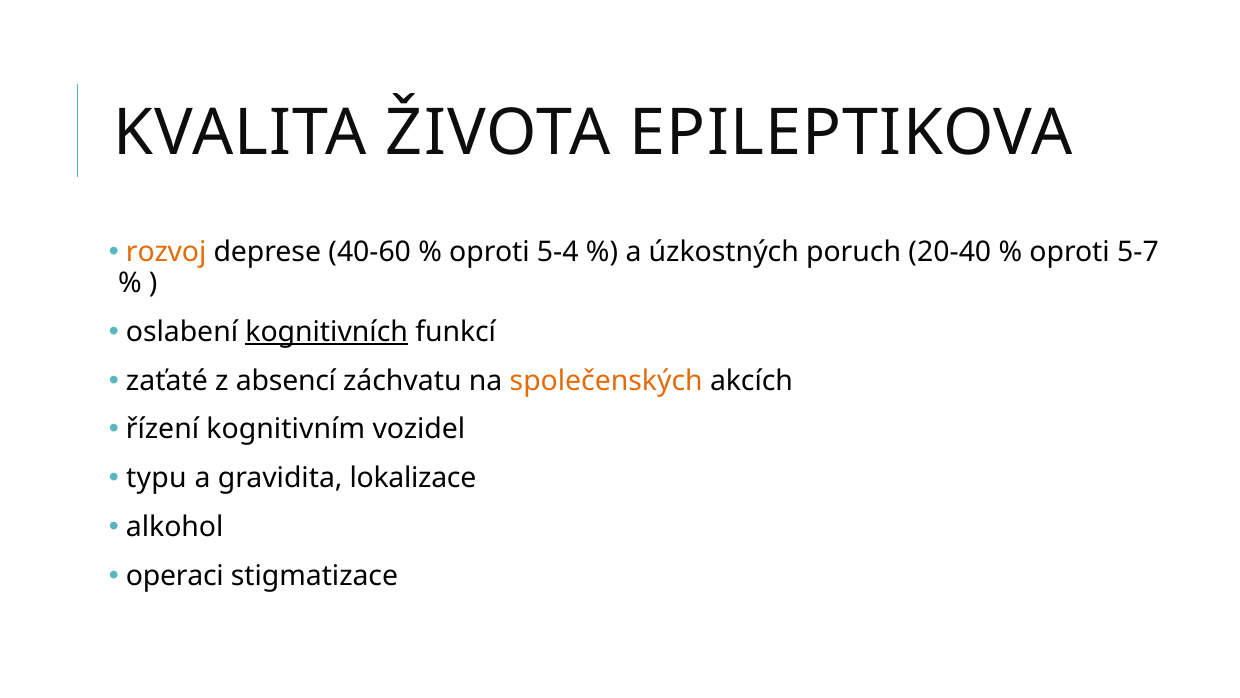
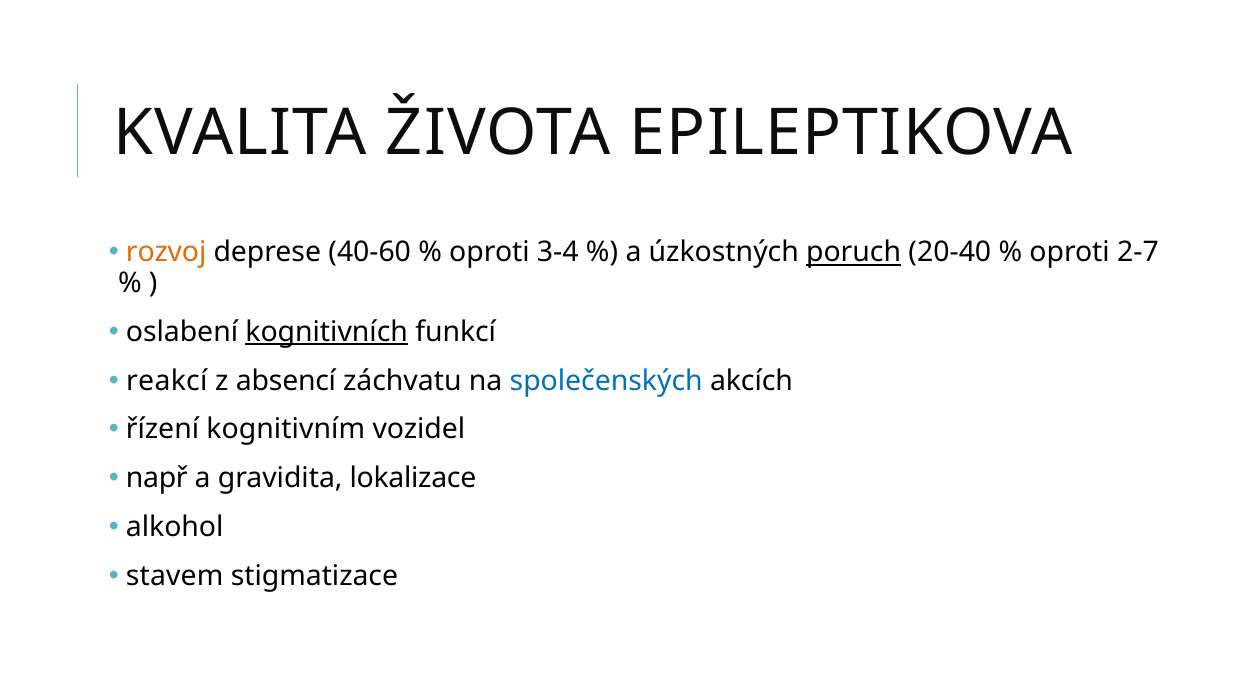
5-4: 5-4 -> 3-4
poruch underline: none -> present
5-7: 5-7 -> 2-7
zaťaté: zaťaté -> reakcí
společenských colour: orange -> blue
typu: typu -> např
operaci: operaci -> stavem
